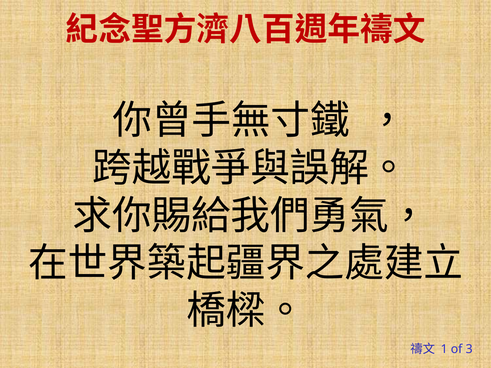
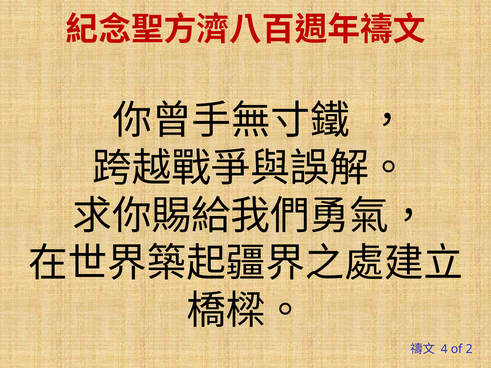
1: 1 -> 4
3: 3 -> 2
